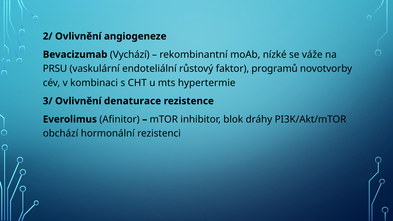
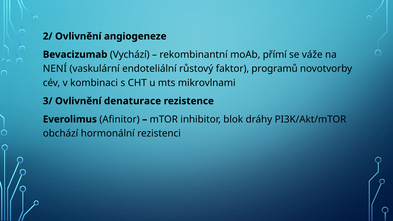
nízké: nízké -> přímí
PRSU: PRSU -> NENÍ
hypertermie: hypertermie -> mikrovlnami
